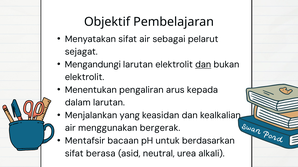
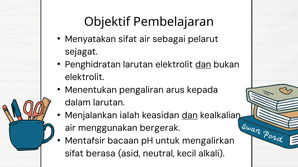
Mengandungi: Mengandungi -> Penghidratan
yang: yang -> ialah
dan at (190, 116) underline: none -> present
berdasarkan: berdasarkan -> mengalirkan
urea: urea -> kecil
